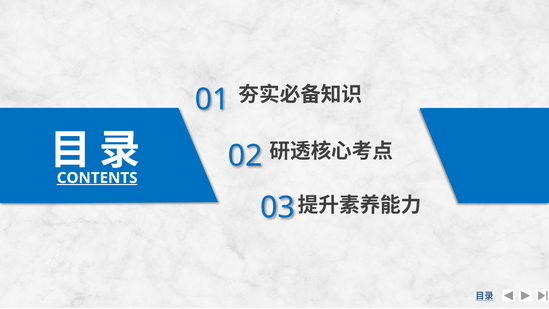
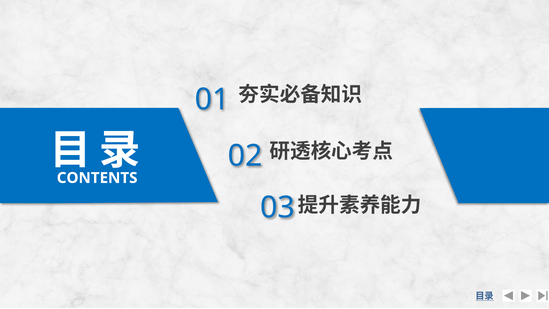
CONTENTS underline: present -> none
